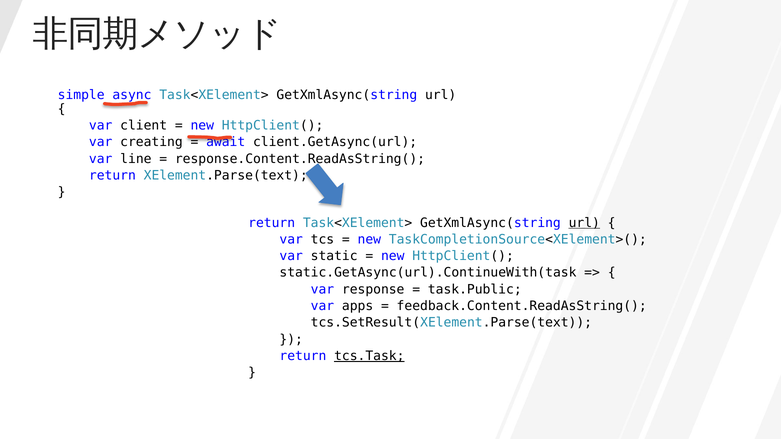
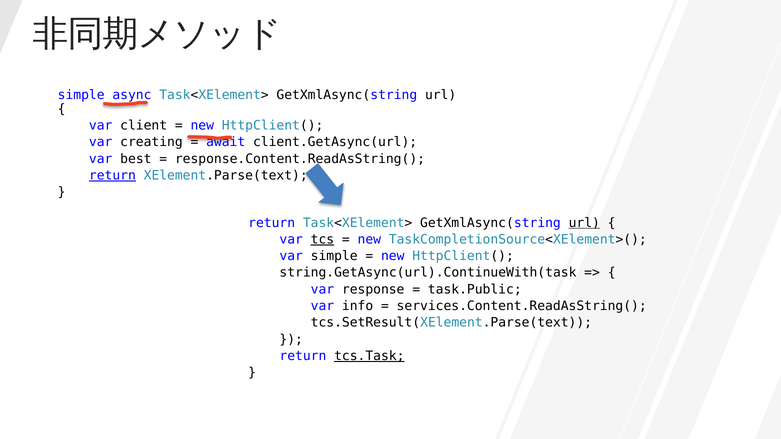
line: line -> best
return at (112, 176) underline: none -> present
tcs underline: none -> present
var static: static -> simple
static.GetAsync(url).ContinueWith(task: static.GetAsync(url).ContinueWith(task -> string.GetAsync(url).ContinueWith(task
apps: apps -> info
feedback.Content.ReadAsString(: feedback.Content.ReadAsString( -> services.Content.ReadAsString(
